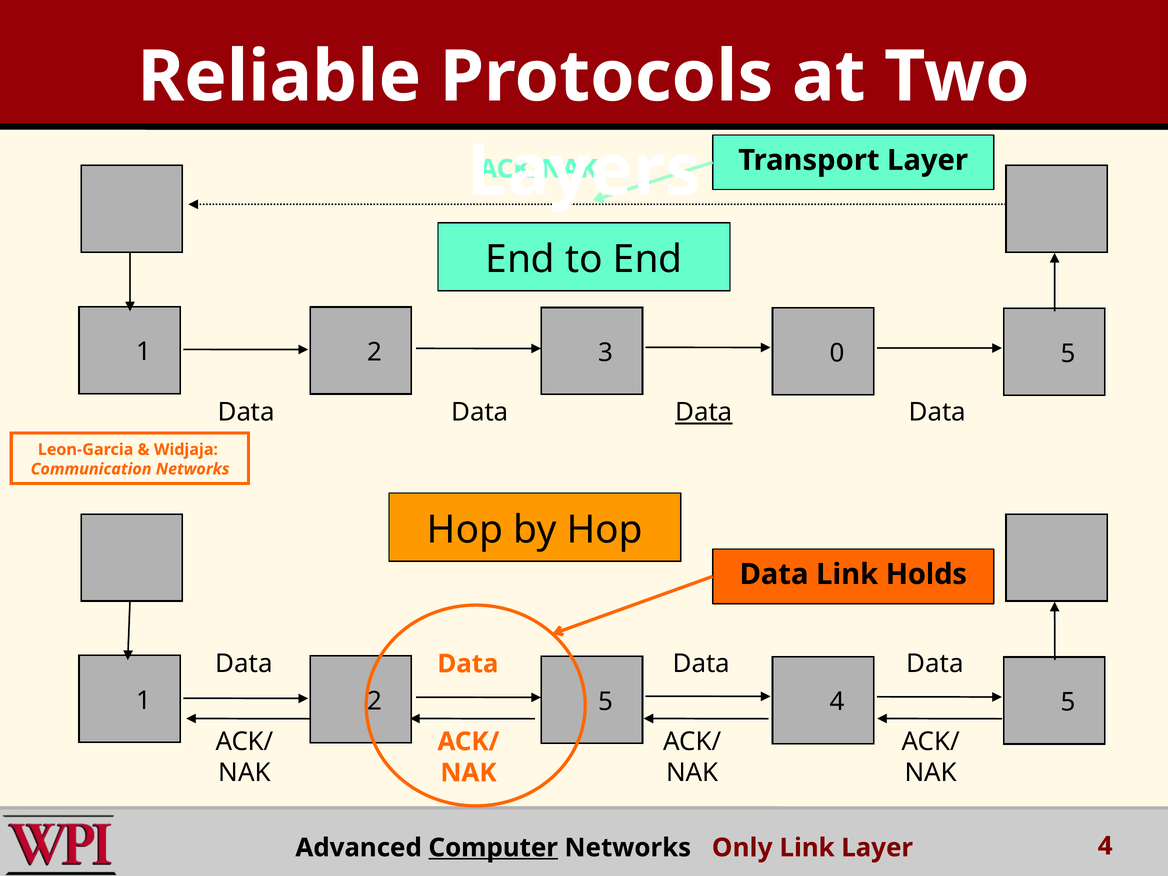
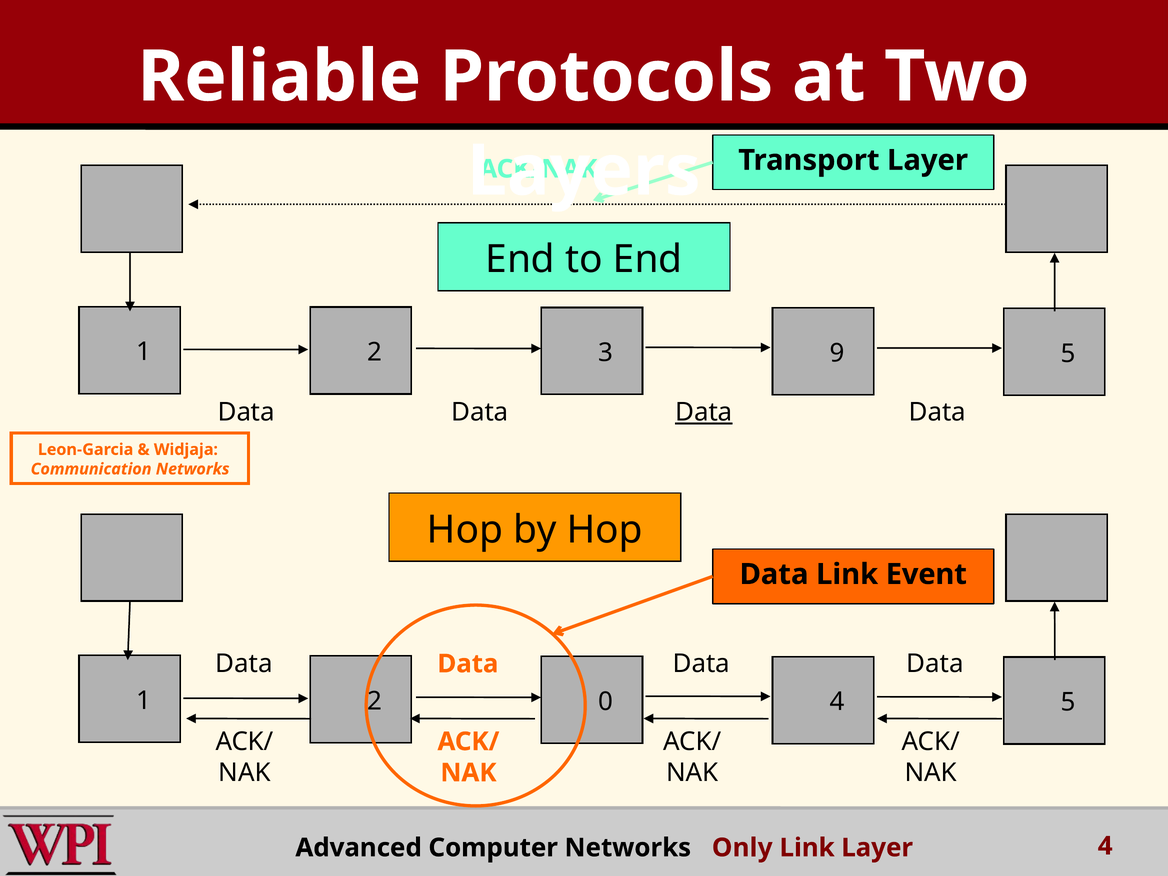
0: 0 -> 9
Holds: Holds -> Event
2 5: 5 -> 0
Computer underline: present -> none
